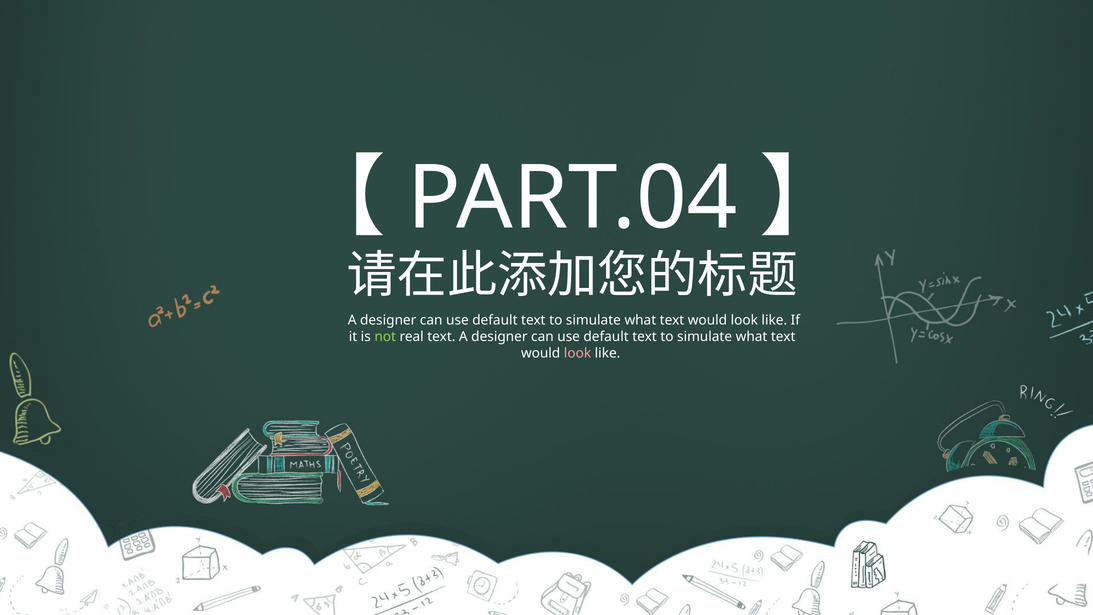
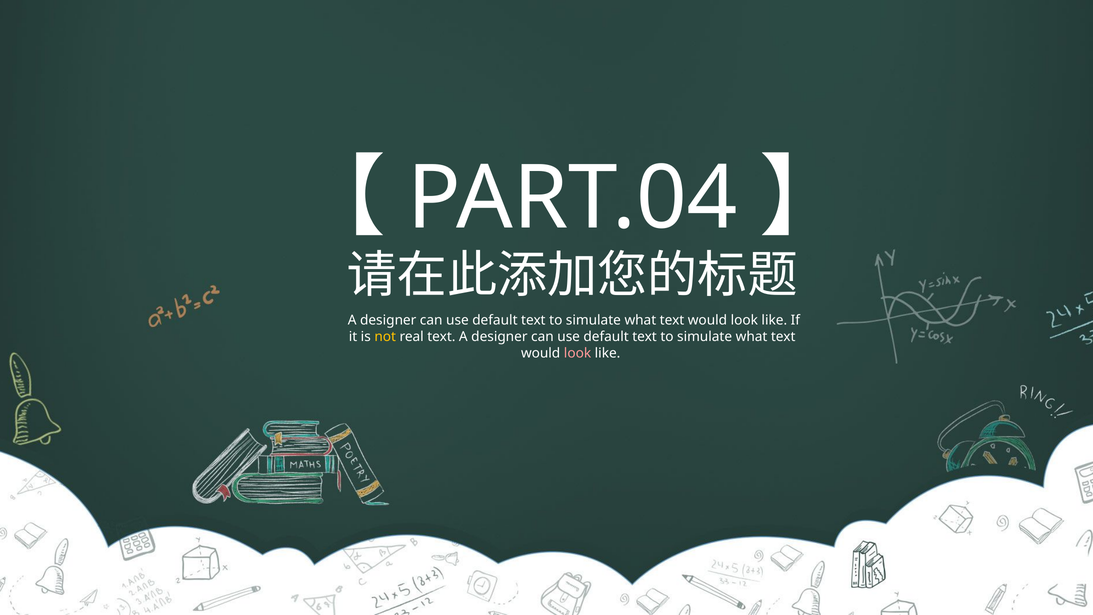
not colour: light green -> yellow
